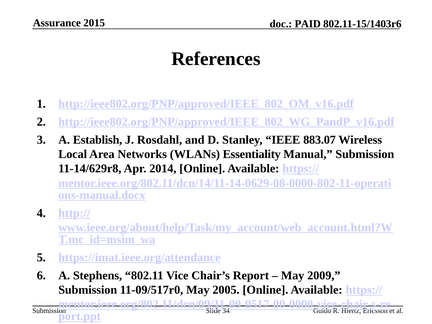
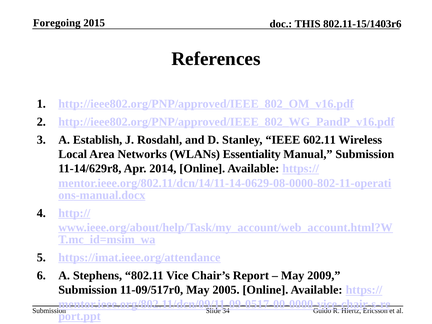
Assurance: Assurance -> Foregoing
PAID: PAID -> THIS
883.07: 883.07 -> 602.11
